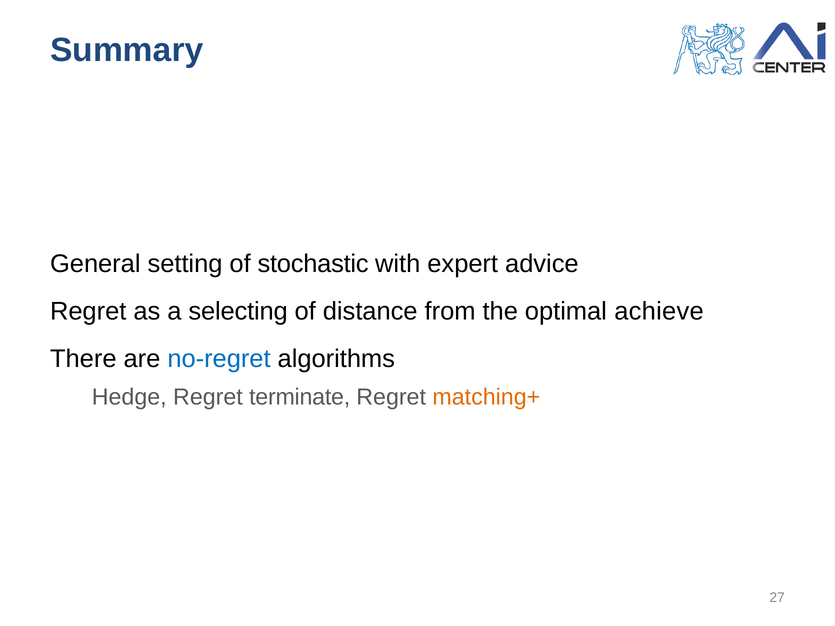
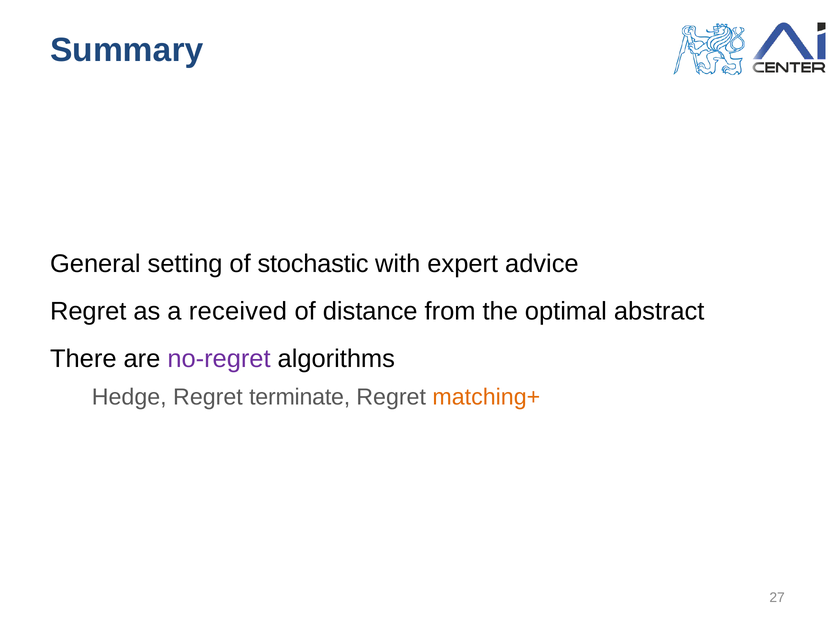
selecting: selecting -> received
achieve: achieve -> abstract
no-regret colour: blue -> purple
